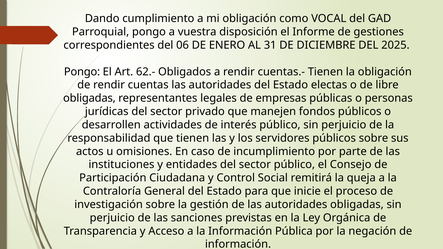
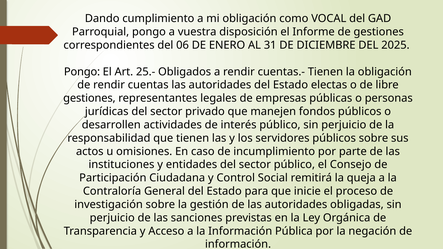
62.-: 62.- -> 25.-
obligadas at (89, 98): obligadas -> gestiones
